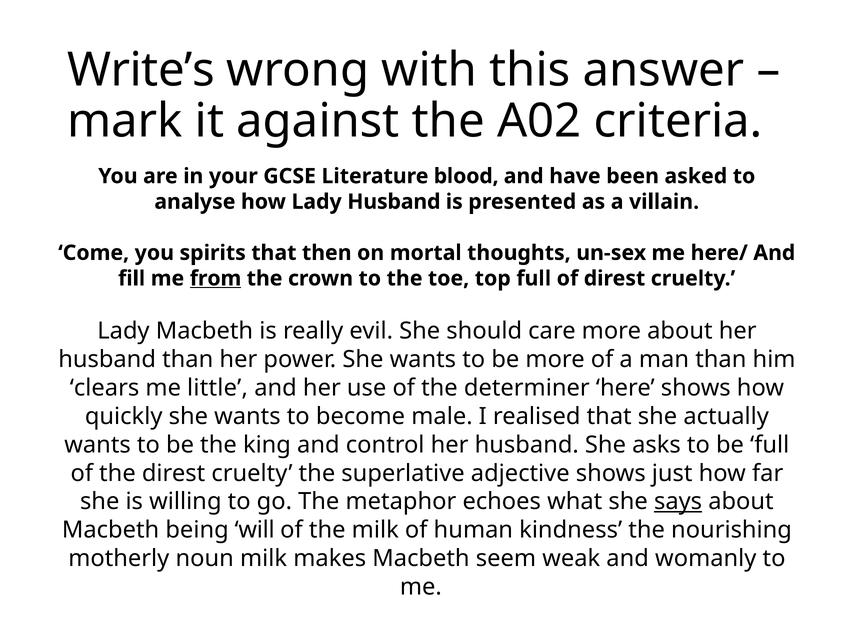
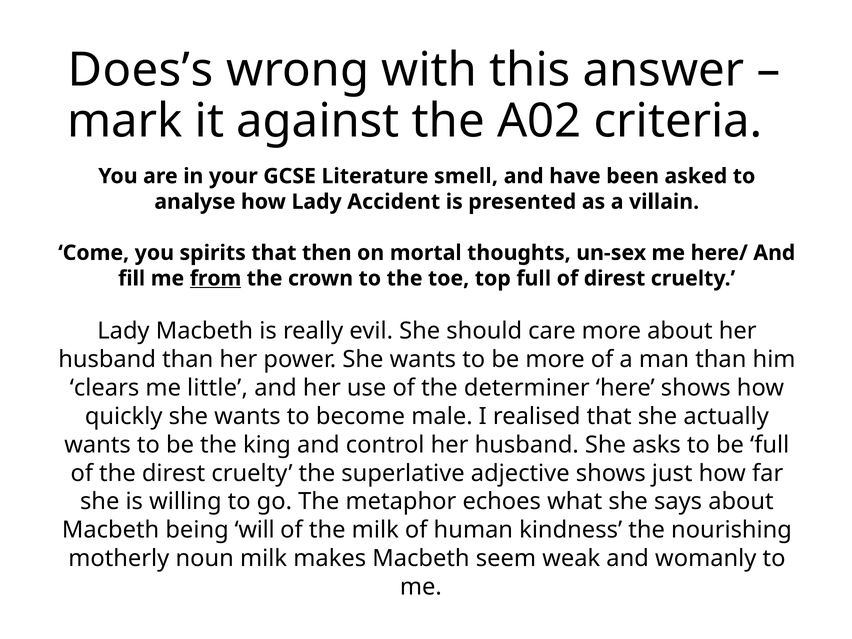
Write’s: Write’s -> Does’s
blood: blood -> smell
Lady Husband: Husband -> Accident
says underline: present -> none
